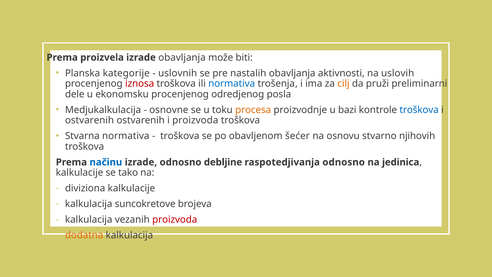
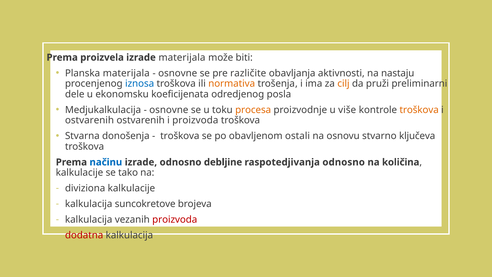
izrade obavljanja: obavljanja -> materijala
Planska kategorije: kategorije -> materijala
uslovnih at (178, 73): uslovnih -> osnovne
nastalih: nastalih -> različite
uslovih: uslovih -> nastaju
iznosa colour: red -> blue
normativa at (232, 84) colour: blue -> orange
ekonomsku procenjenog: procenjenog -> koeficijenata
bazi: bazi -> više
troškova at (419, 110) colour: blue -> orange
Stvarna normativa: normativa -> donošenja
šećer: šećer -> ostali
njihovih: njihovih -> ključeva
jedinica: jedinica -> količina
dodatna colour: orange -> red
